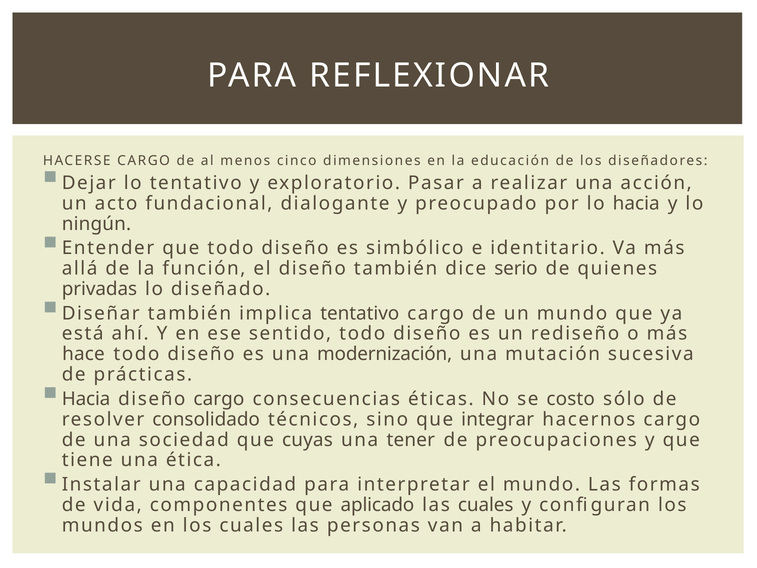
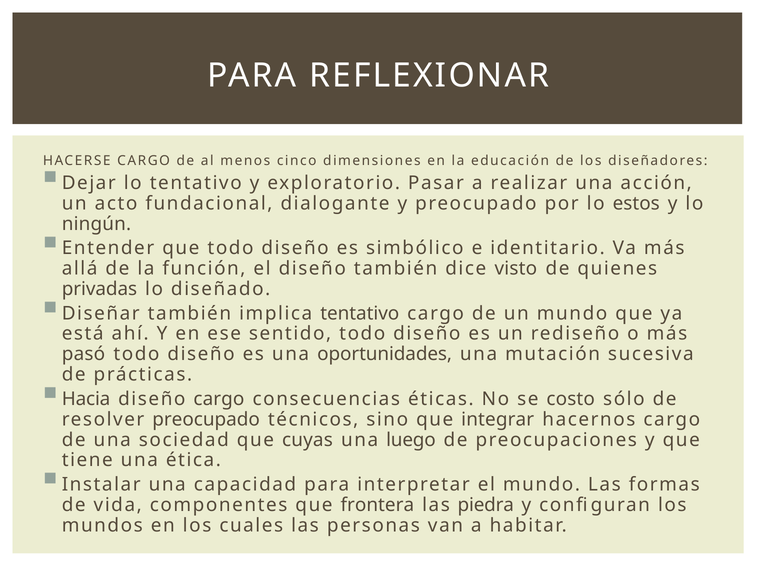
lo hacia: hacia -> estos
serio: serio -> visto
hace: hace -> pasó
modernización: modernización -> oportunidades
resolver consolidado: consolidado -> preocupado
tener: tener -> luego
aplicado: aplicado -> frontera
las cuales: cuales -> piedra
